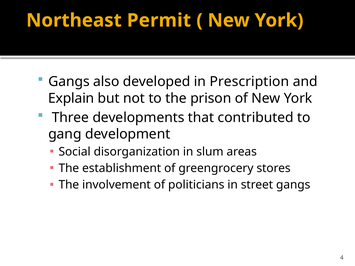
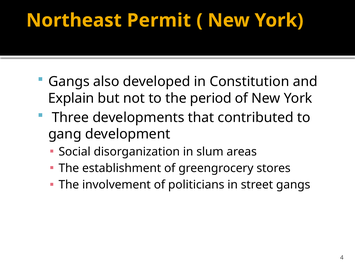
Prescription: Prescription -> Constitution
prison: prison -> period
